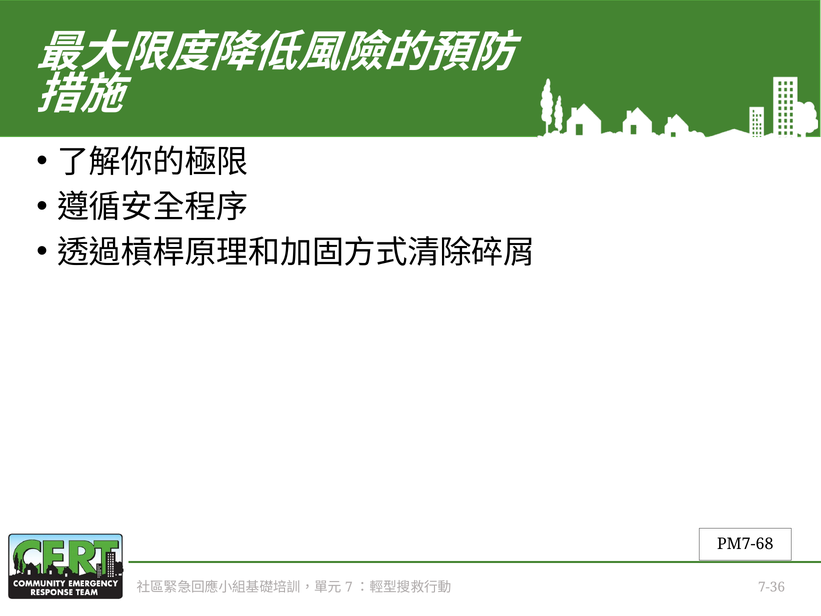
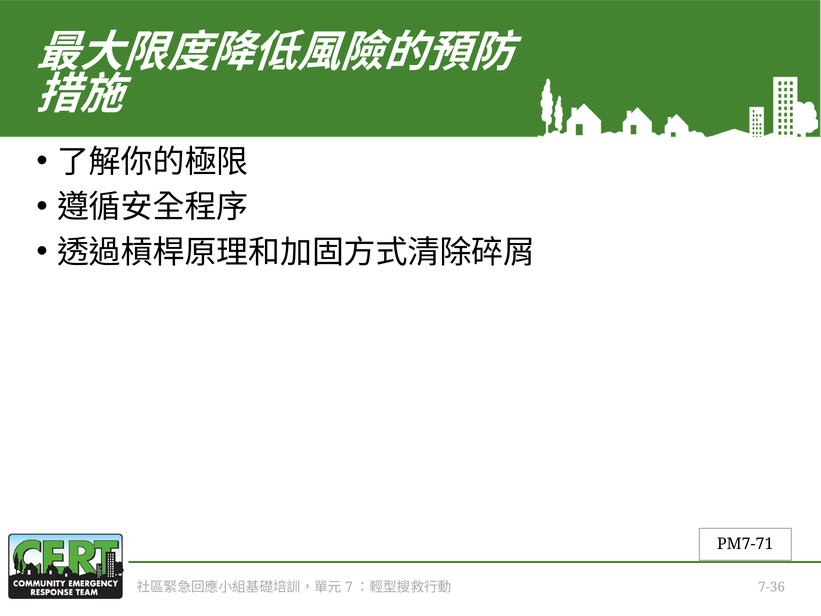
PM7-68: PM7-68 -> PM7-71
